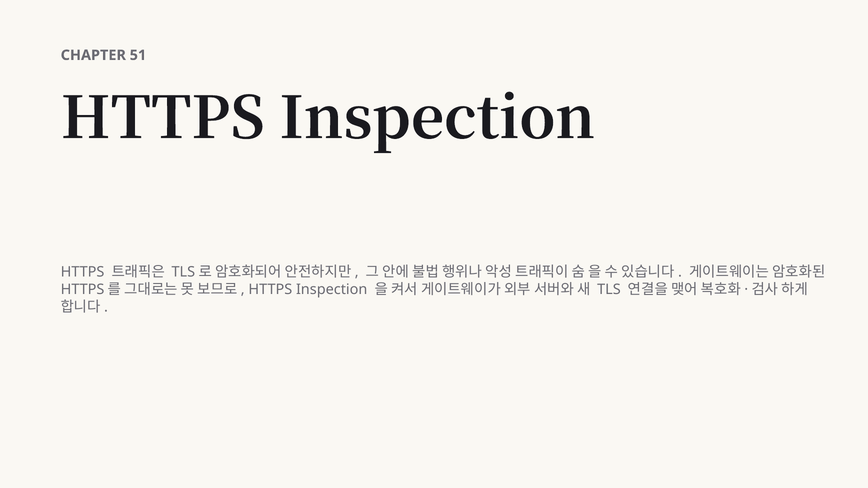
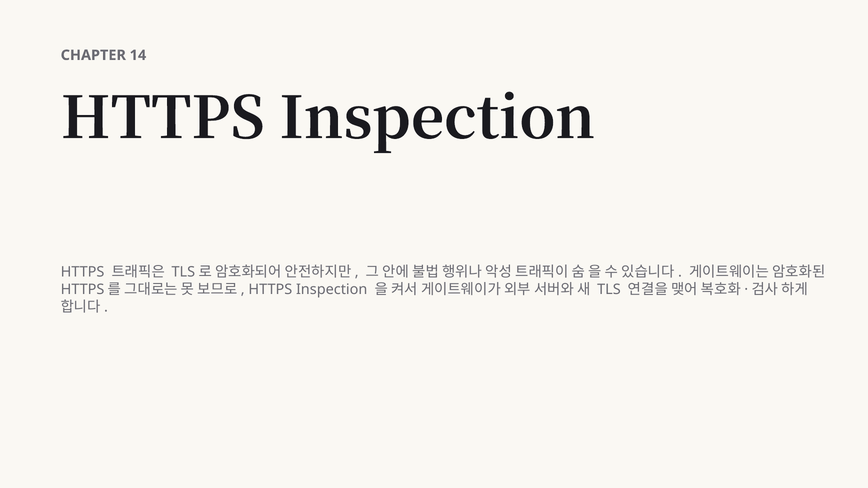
51: 51 -> 14
